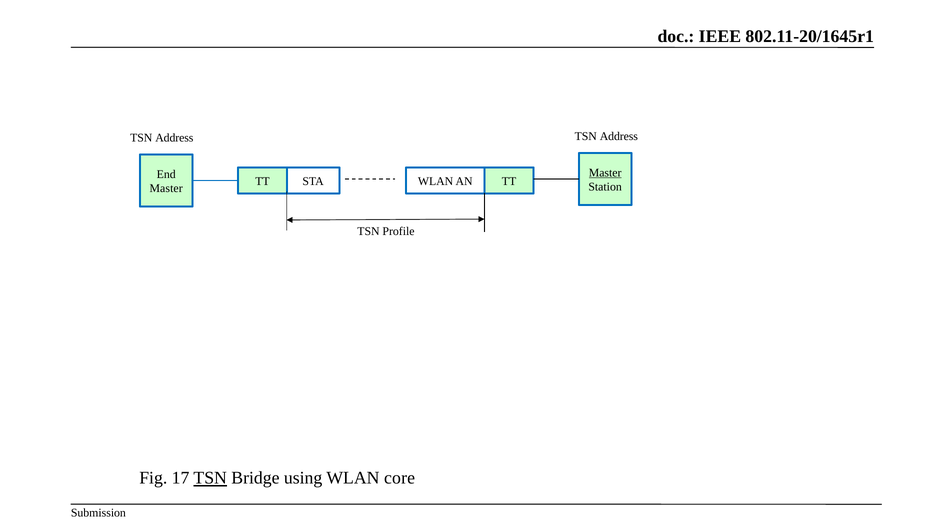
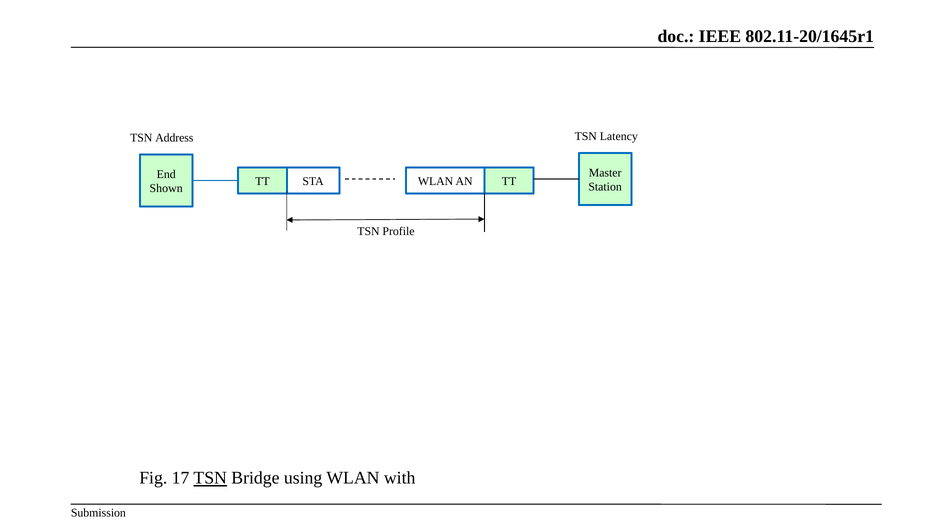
Address at (619, 136): Address -> Latency
Master at (605, 173) underline: present -> none
Master at (166, 188): Master -> Shown
core: core -> with
